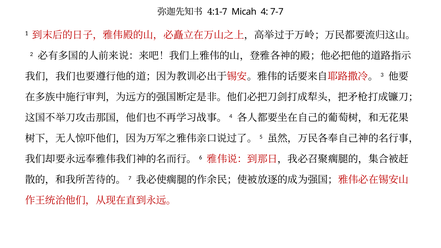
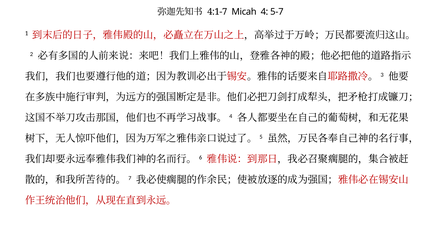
7-7: 7-7 -> 5-7
